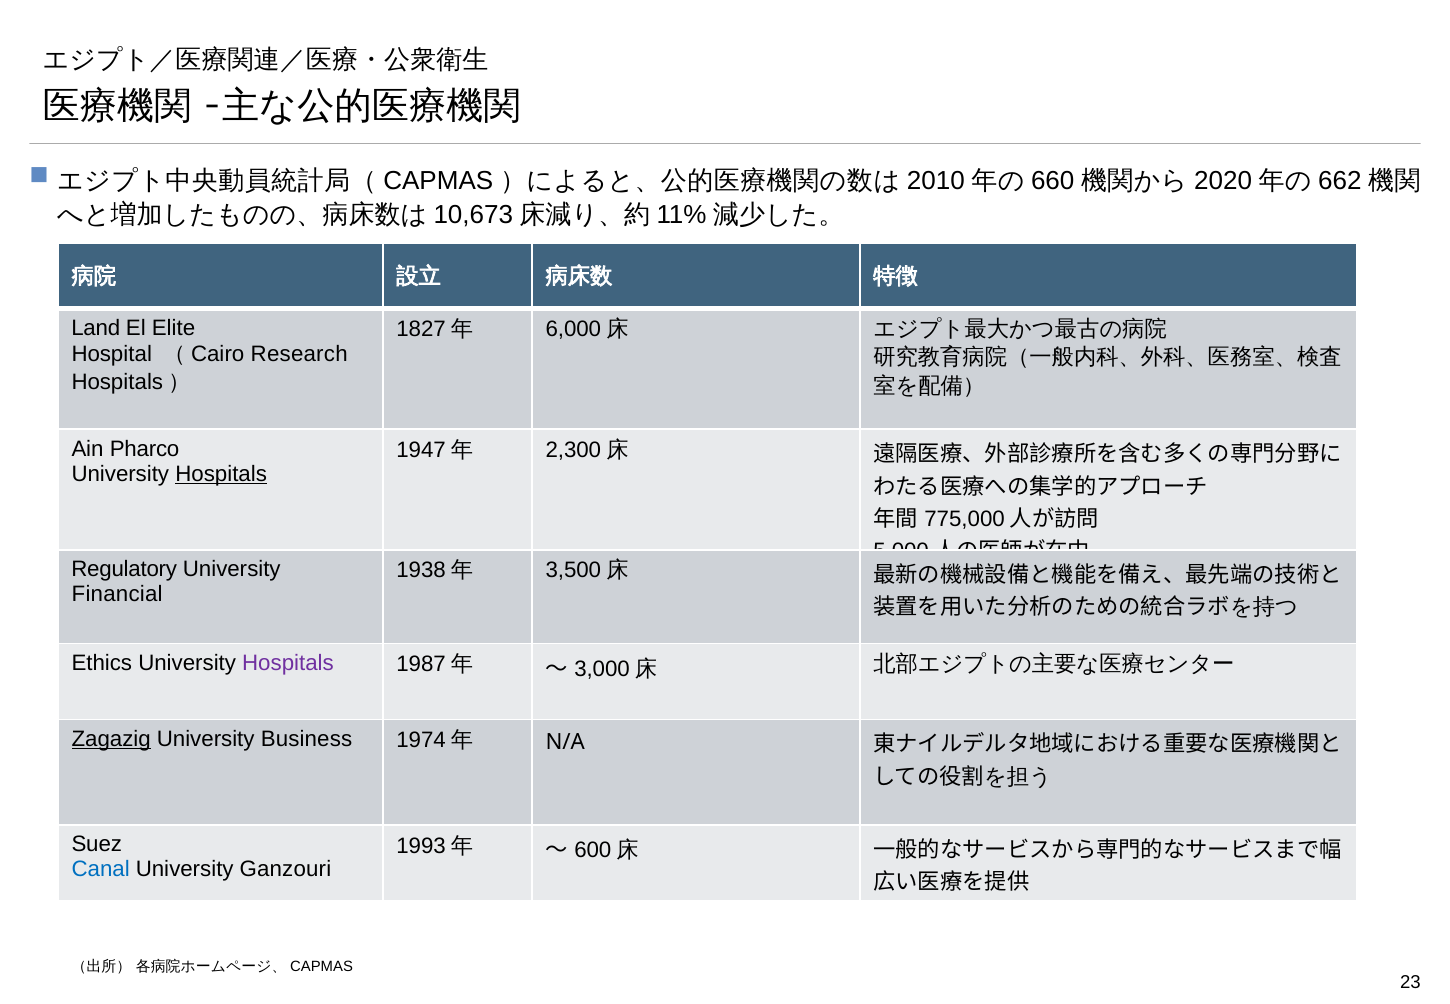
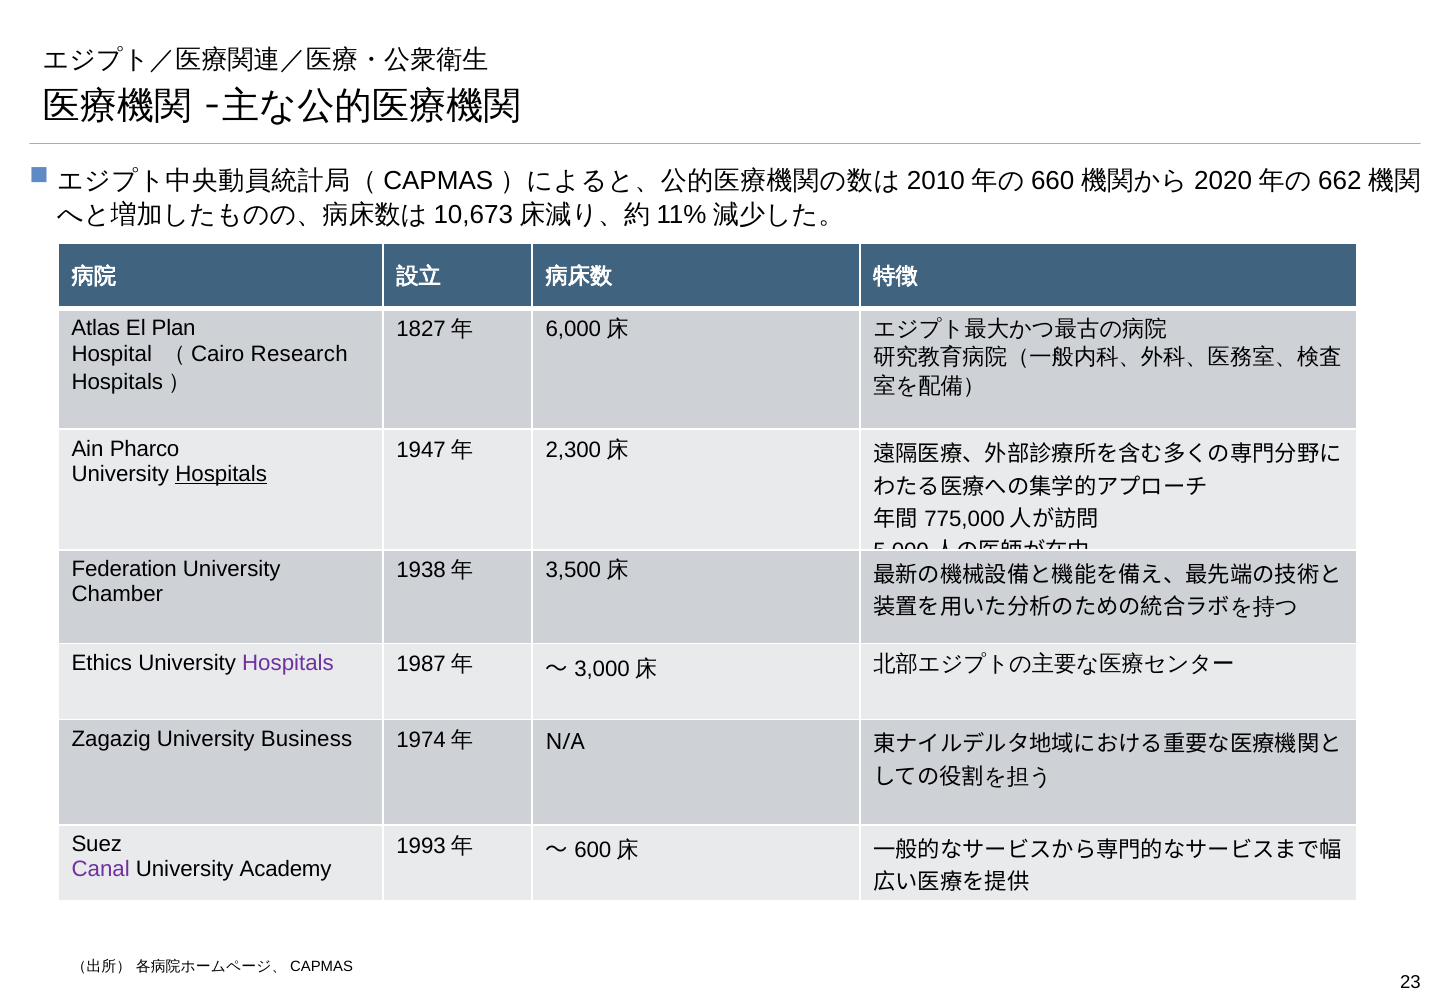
Land: Land -> Atlas
Elite: Elite -> Plan
Regulatory: Regulatory -> Federation
Financial: Financial -> Chamber
Zagazig underline: present -> none
Canal colour: blue -> purple
Ganzouri: Ganzouri -> Academy
